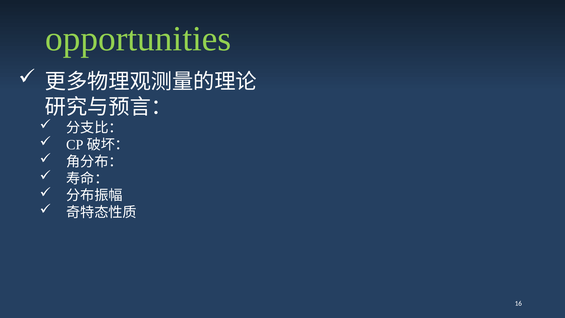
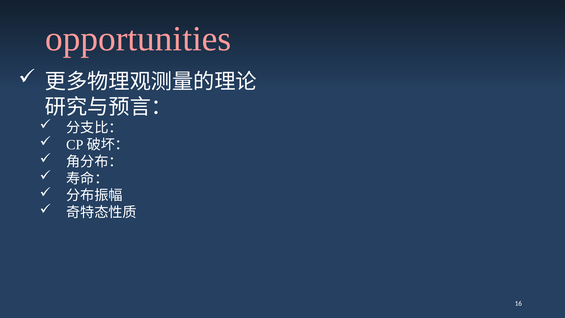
opportunities colour: light green -> pink
